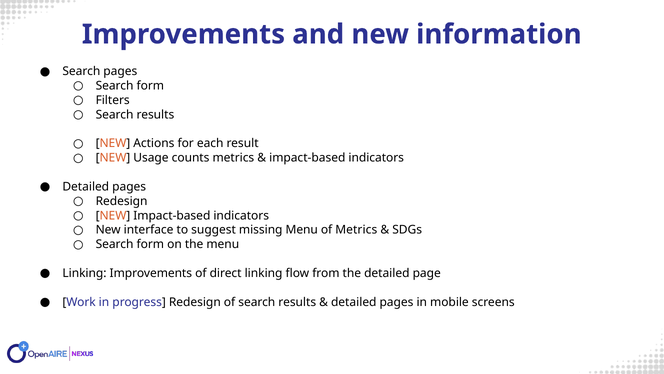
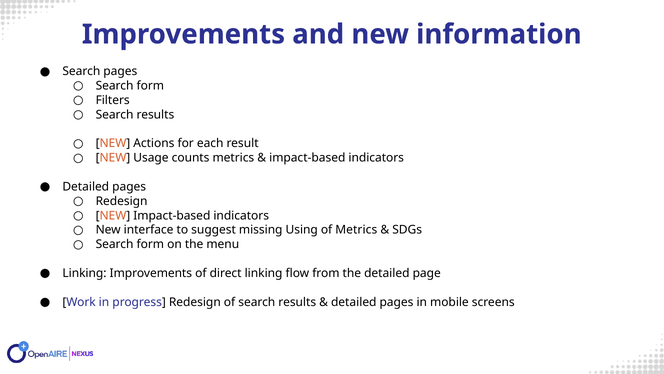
missing Menu: Menu -> Using
